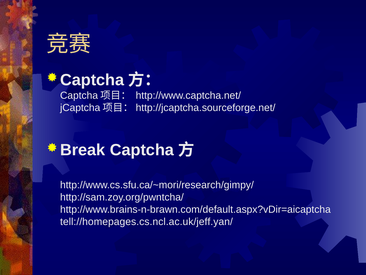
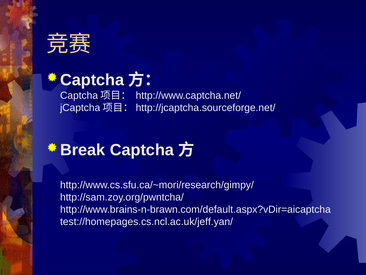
tell://homepages.cs.ncl.ac.uk/jeff.yan/: tell://homepages.cs.ncl.ac.uk/jeff.yan/ -> test://homepages.cs.ncl.ac.uk/jeff.yan/
